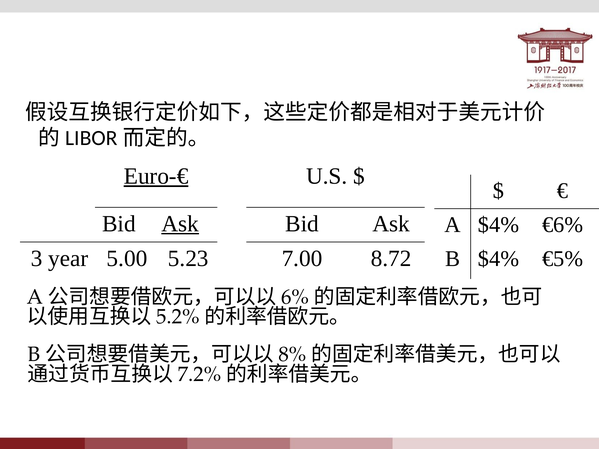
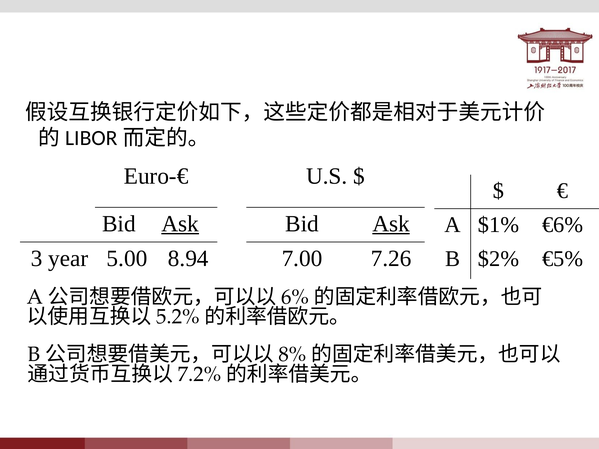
Euro-€ underline: present -> none
Ask at (391, 224) underline: none -> present
A $4%: $4% -> $1%
5.23: 5.23 -> 8.94
8.72: 8.72 -> 7.26
B $4%: $4% -> $2%
